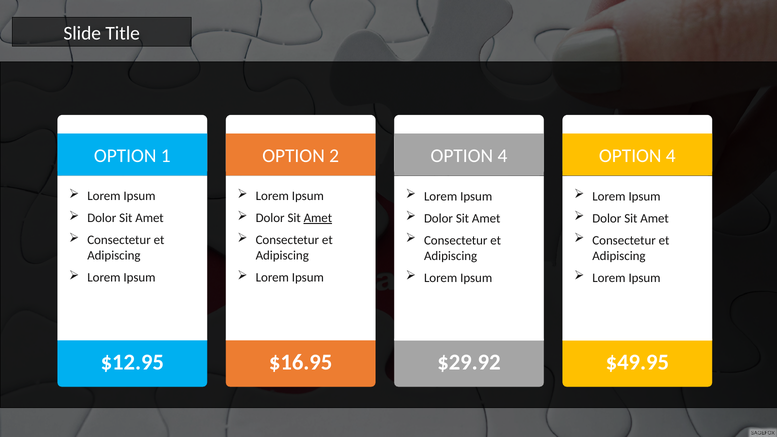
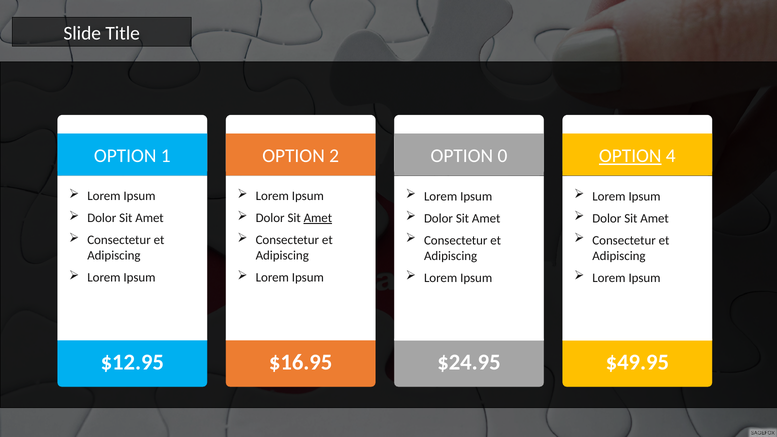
4 at (502, 156): 4 -> 0
OPTION at (630, 156) underline: none -> present
$29.92: $29.92 -> $24.95
